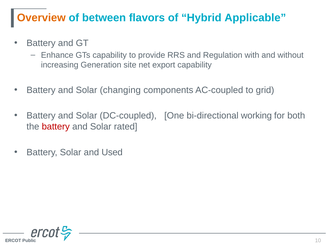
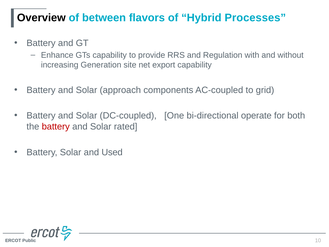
Overview colour: orange -> black
Applicable: Applicable -> Processes
changing: changing -> approach
working: working -> operate
